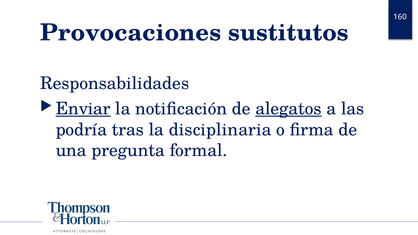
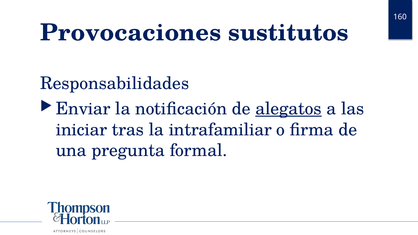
Enviar underline: present -> none
podría: podría -> iniciar
disciplinaria: disciplinaria -> intrafamiliar
